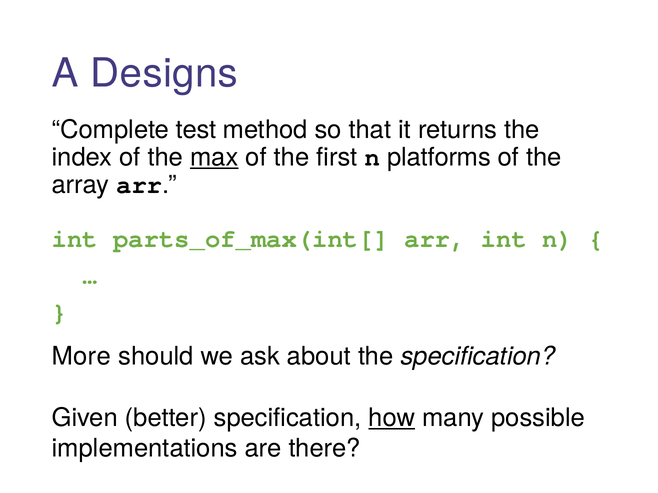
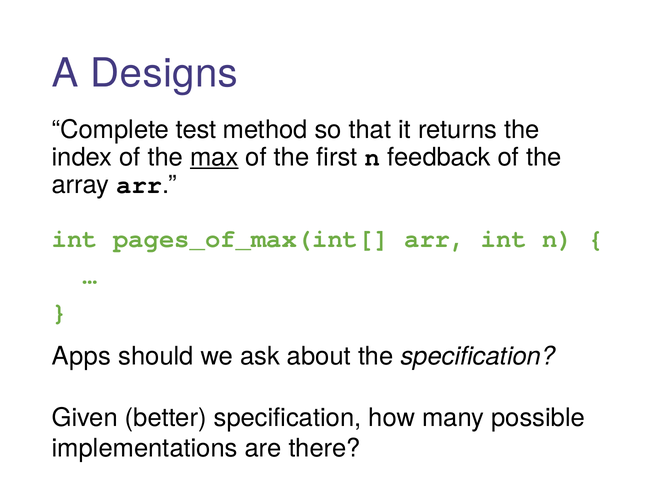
platforms: platforms -> feedback
parts_of_max(int[: parts_of_max(int[ -> pages_of_max(int[
More: More -> Apps
how underline: present -> none
